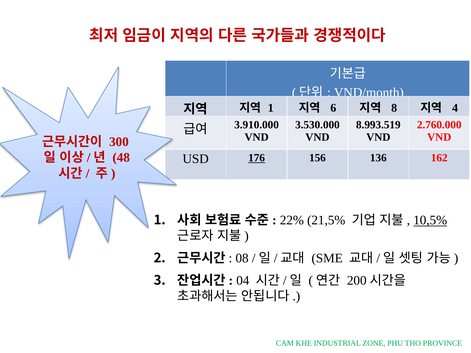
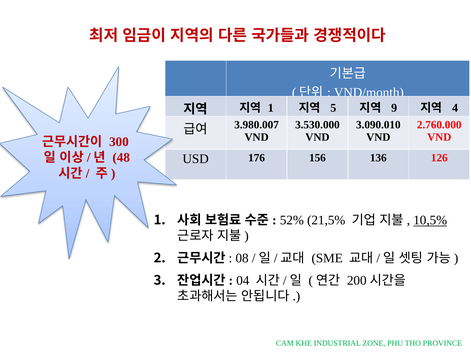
6: 6 -> 5
8: 8 -> 9
8.993.519: 8.993.519 -> 3.090.010
3.910.000: 3.910.000 -> 3.980.007
176 underline: present -> none
162: 162 -> 126
22%: 22% -> 52%
